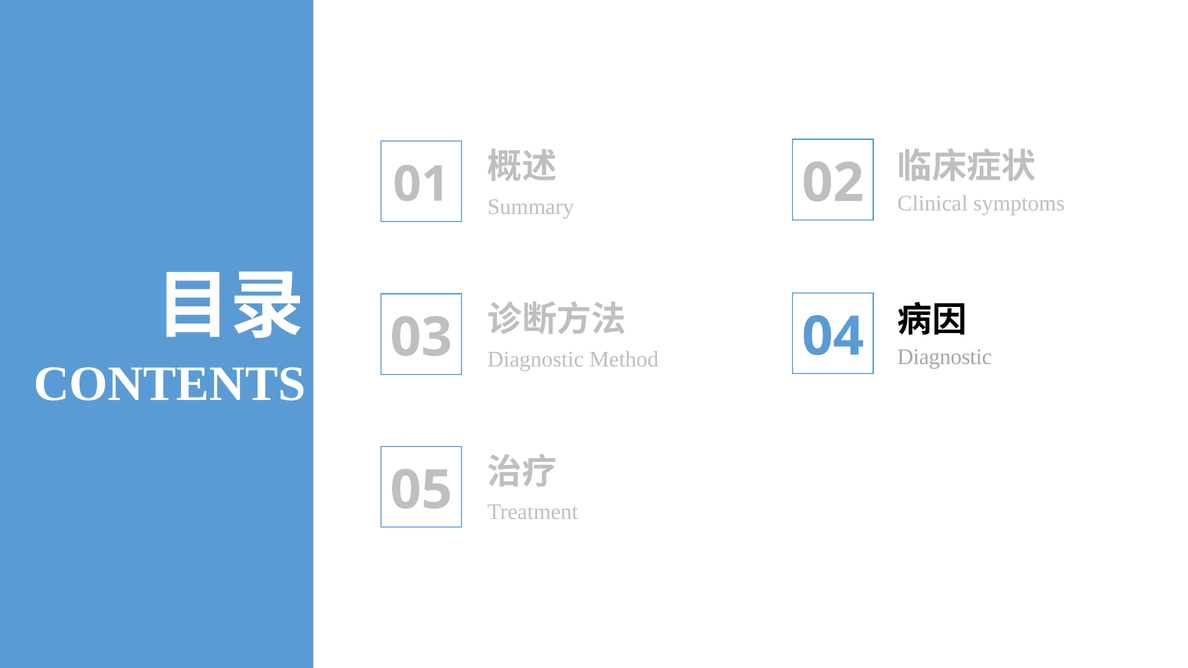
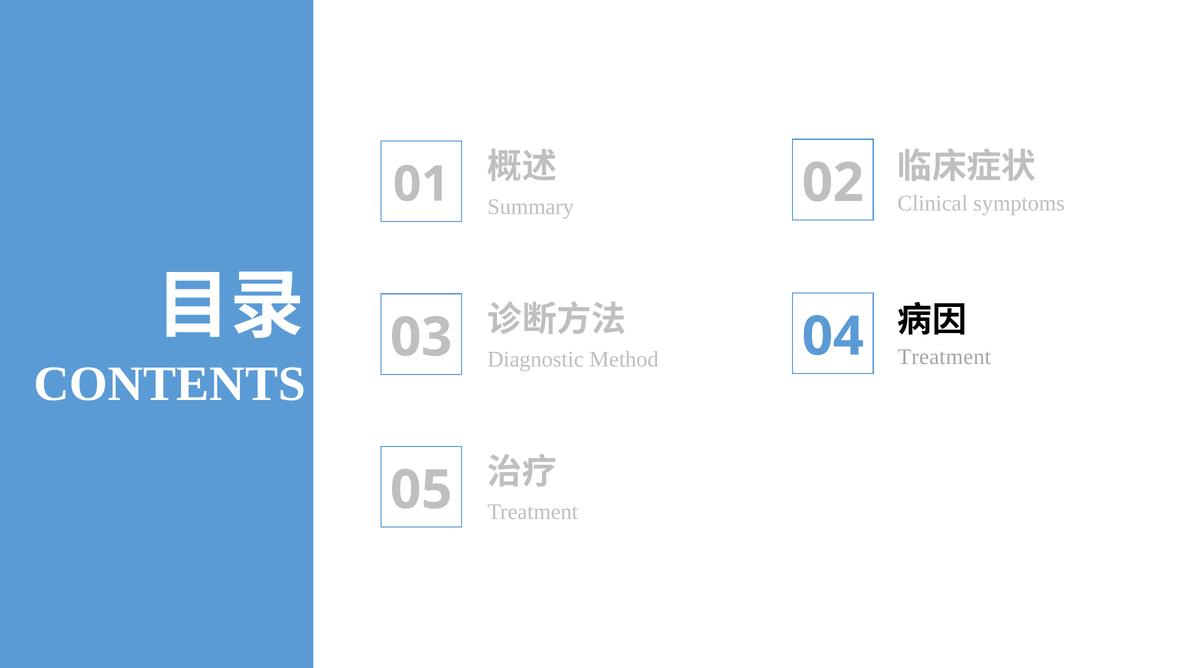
Diagnostic at (945, 357): Diagnostic -> Treatment
